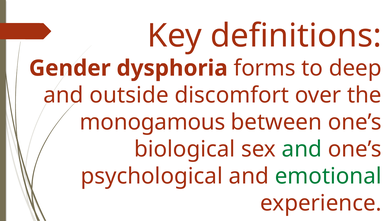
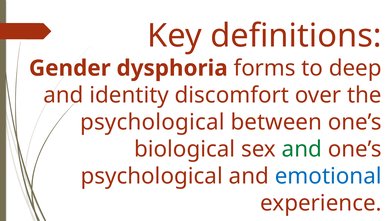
outside: outside -> identity
monogamous at (153, 122): monogamous -> psychological
emotional colour: green -> blue
